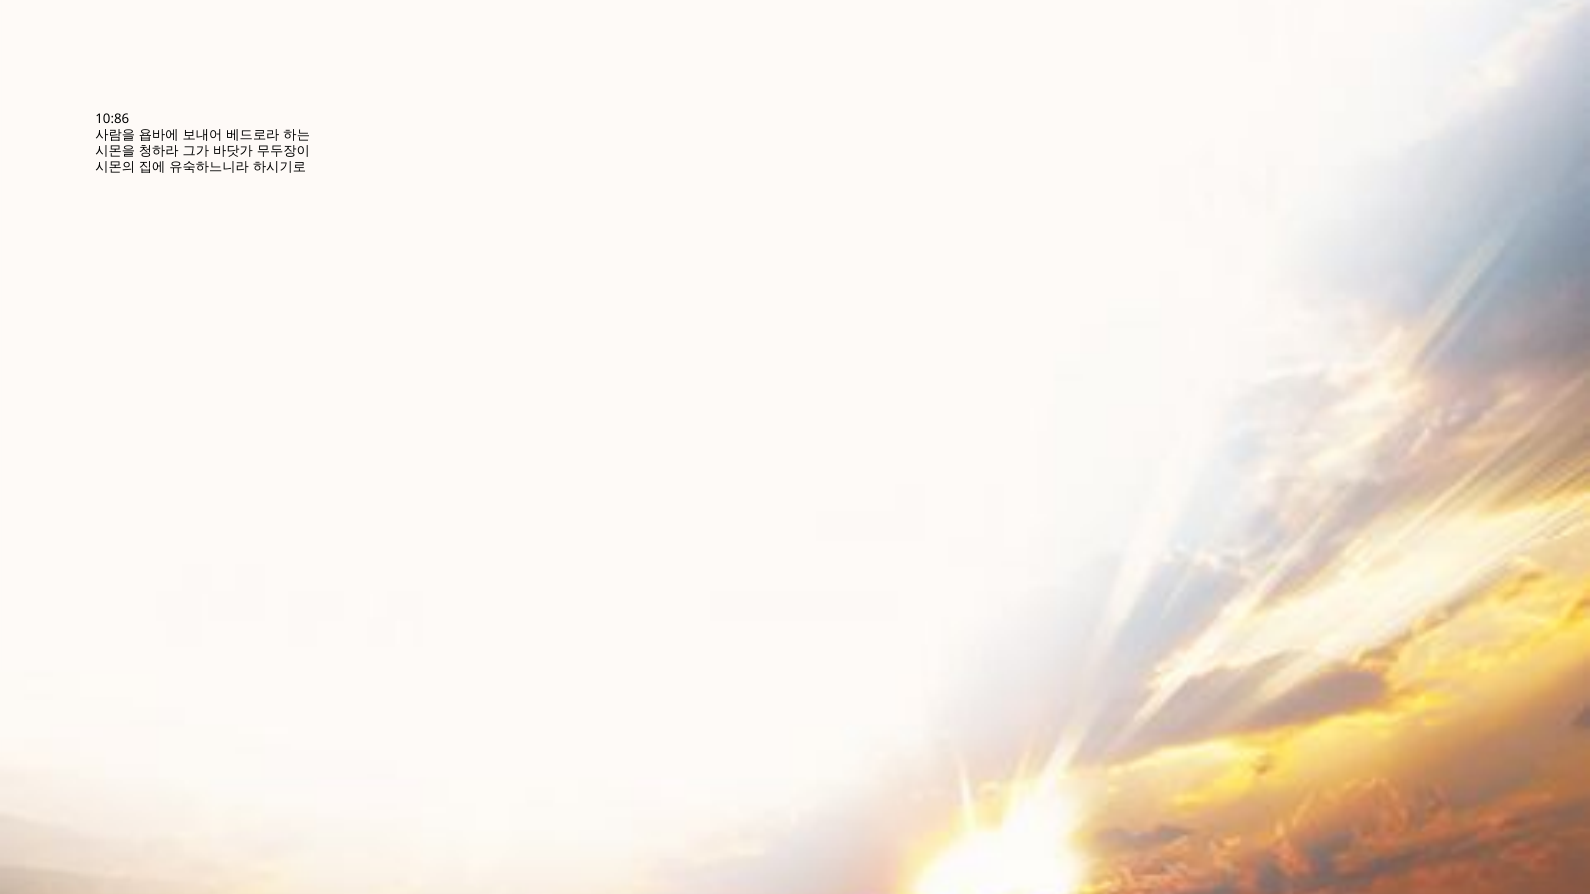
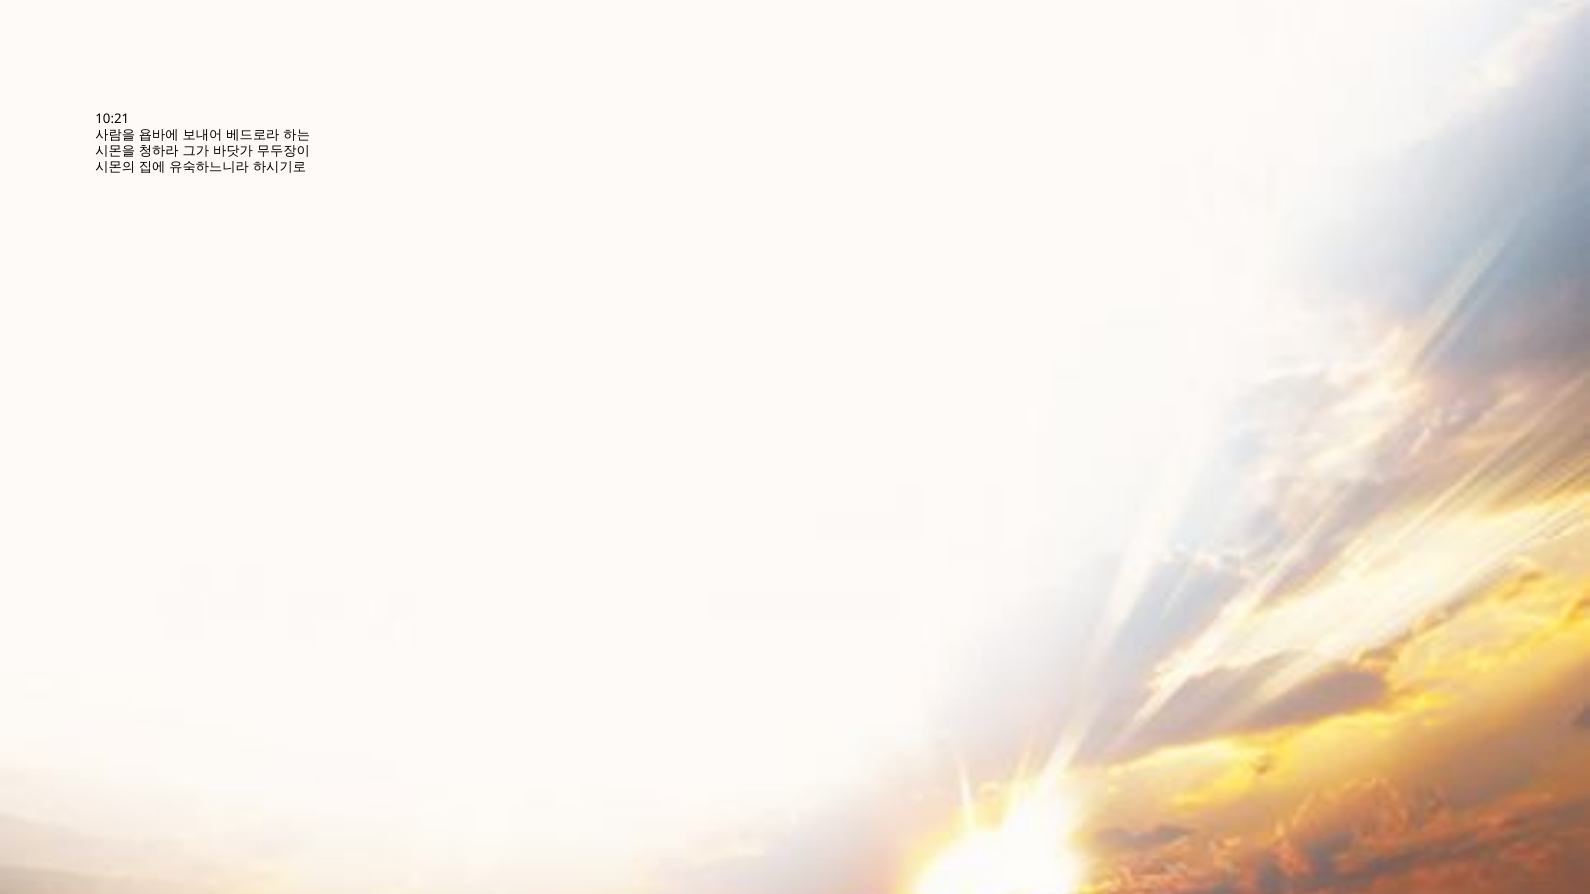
10:86: 10:86 -> 10:21
